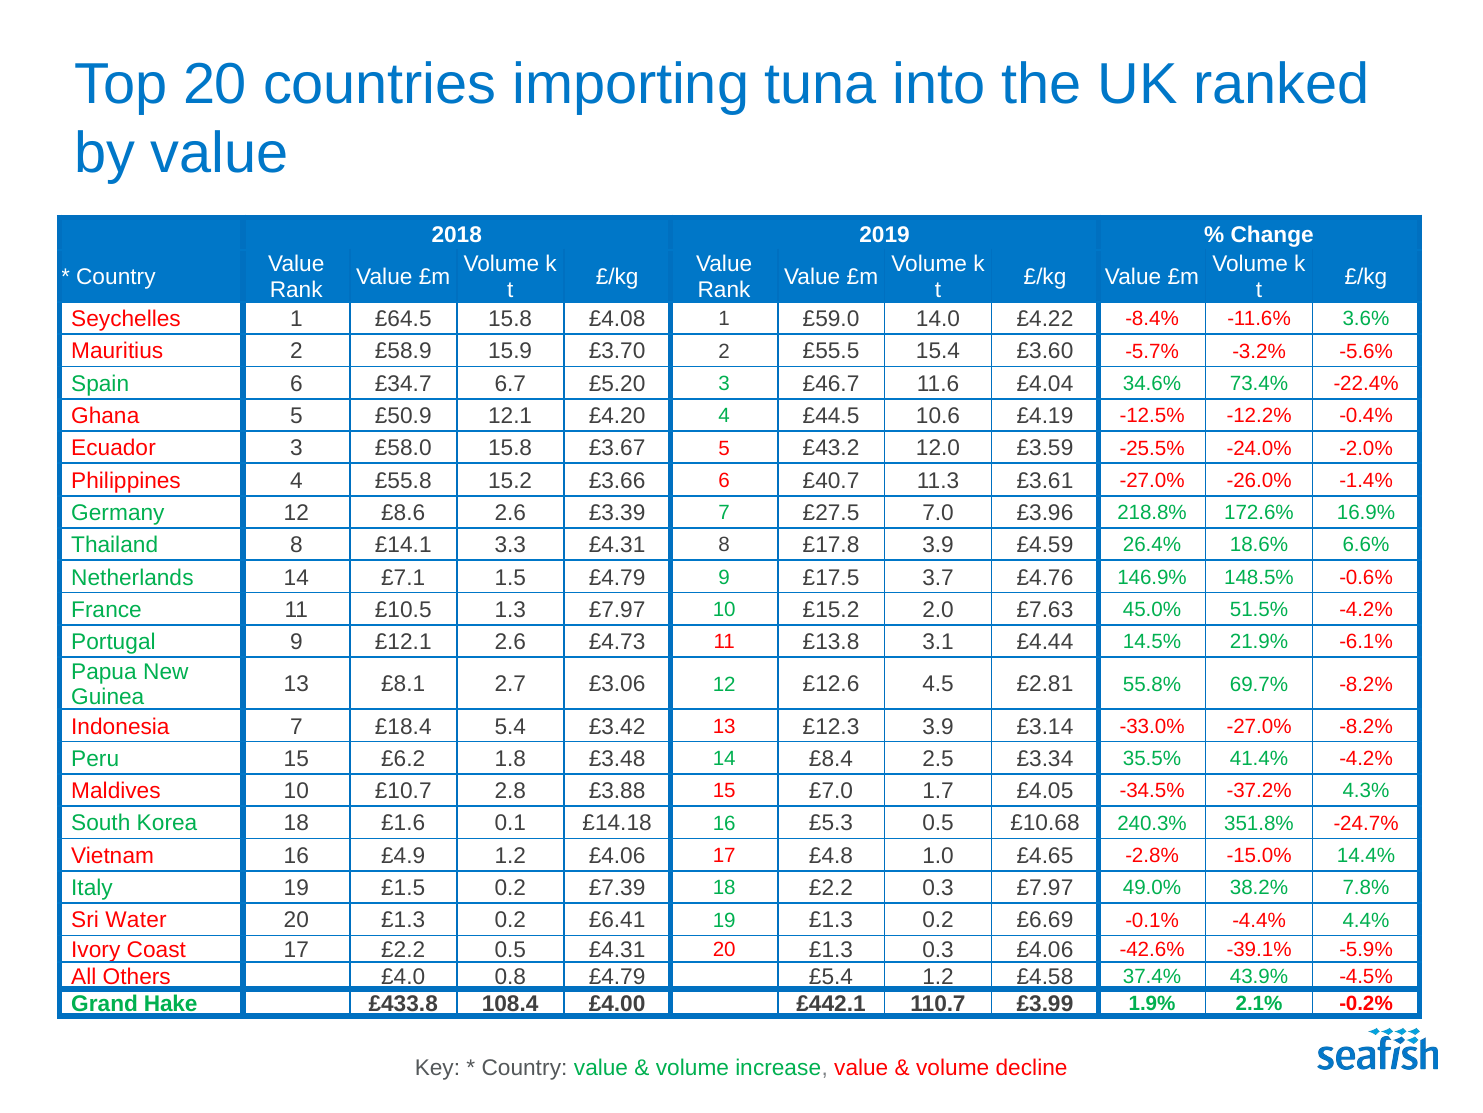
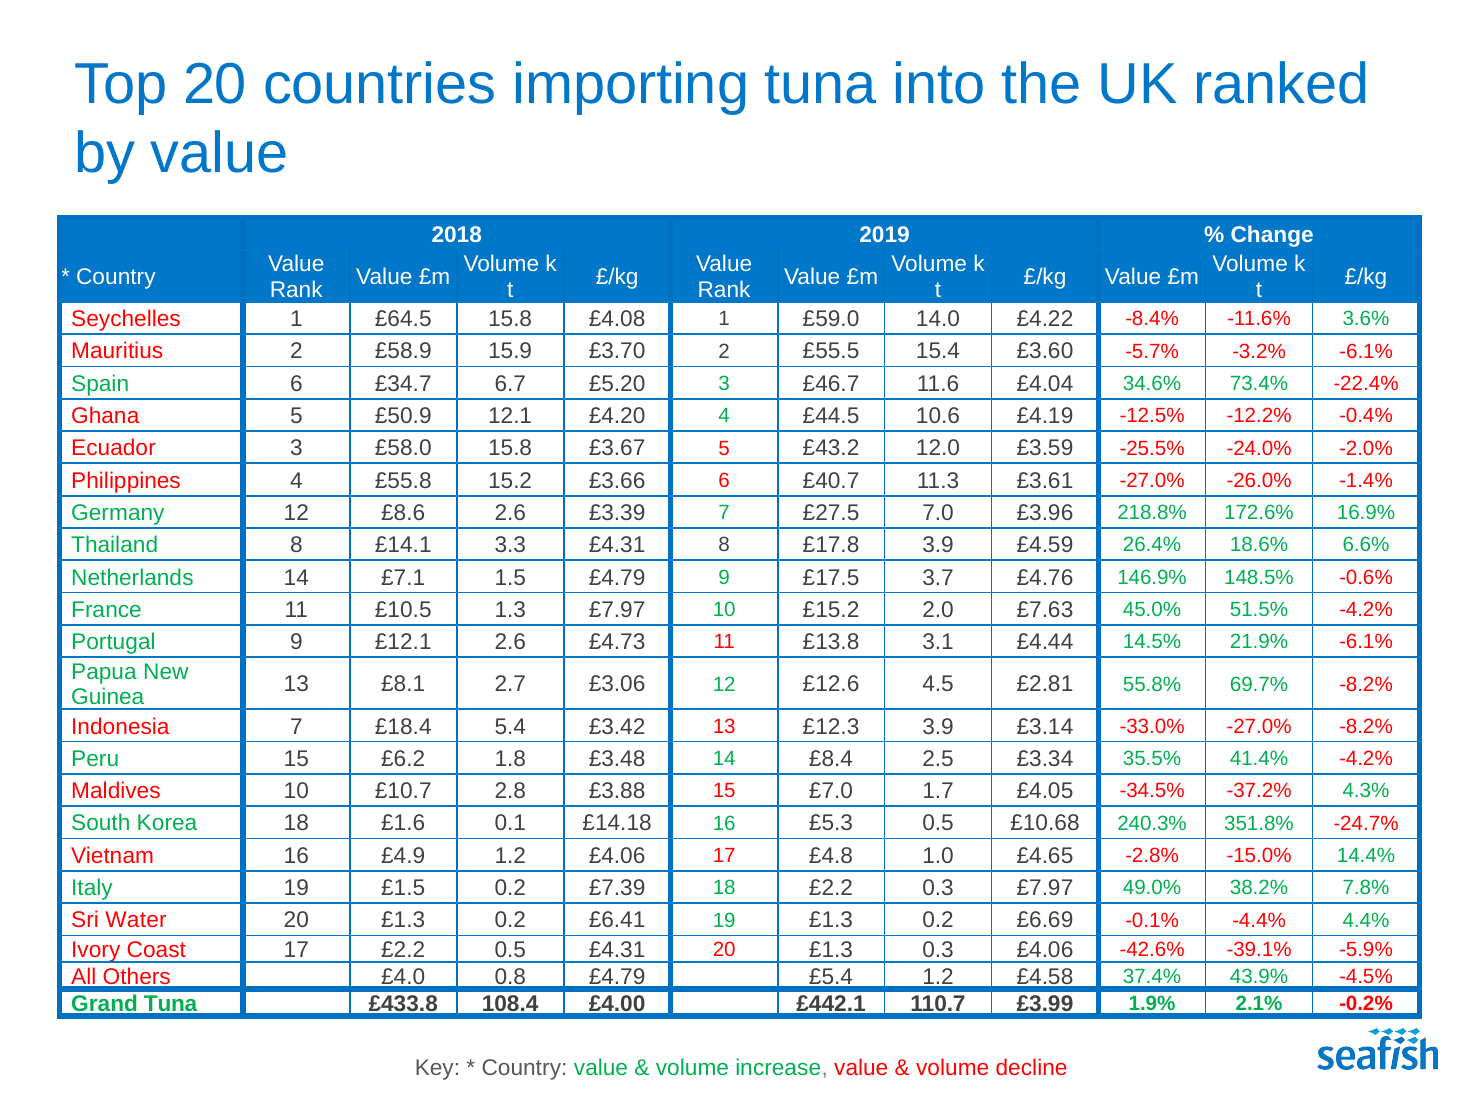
-3.2% -5.6%: -5.6% -> -6.1%
Grand Hake: Hake -> Tuna
